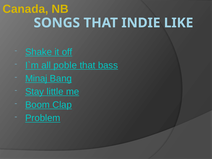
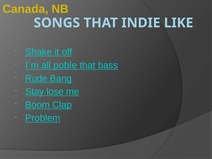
Minaj: Minaj -> Rude
little: little -> lose
